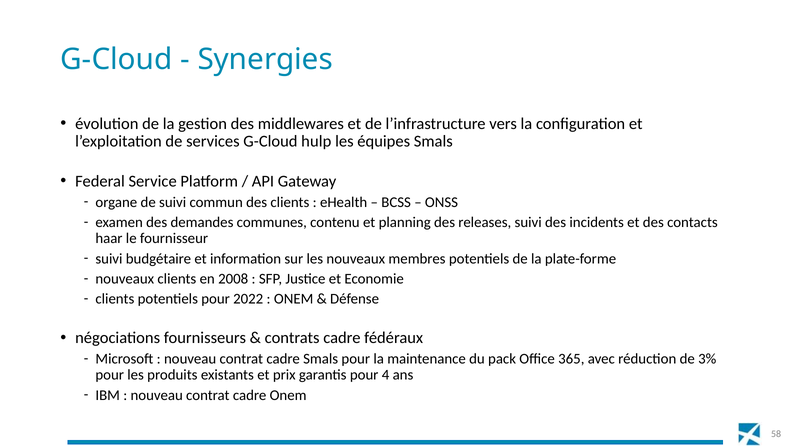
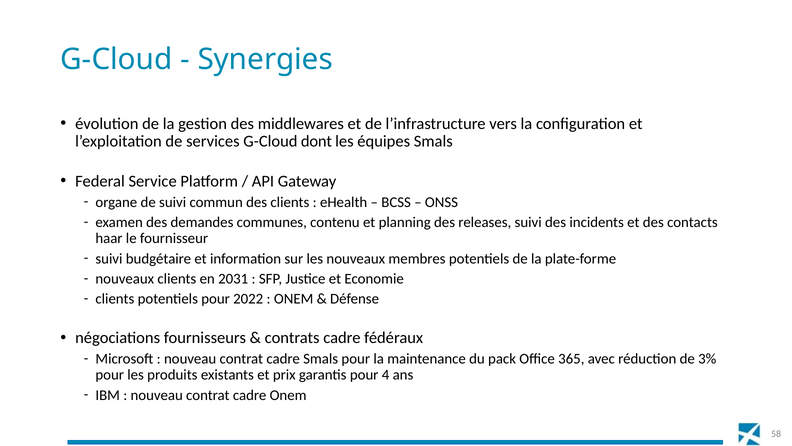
hulp: hulp -> dont
2008: 2008 -> 2031
